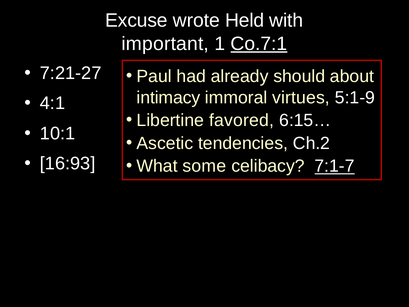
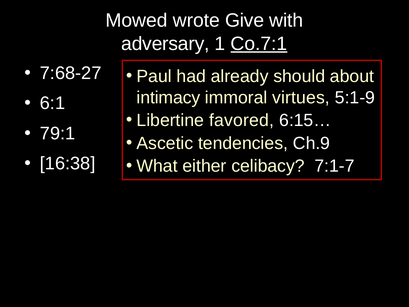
Excuse: Excuse -> Mowed
Held: Held -> Give
important: important -> adversary
7:21-27: 7:21-27 -> 7:68-27
4:1: 4:1 -> 6:1
10:1: 10:1 -> 79:1
Ch.2: Ch.2 -> Ch.9
16:93: 16:93 -> 16:38
some: some -> either
7:1-7 underline: present -> none
